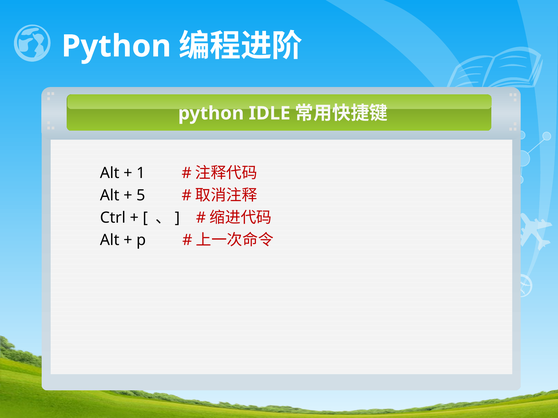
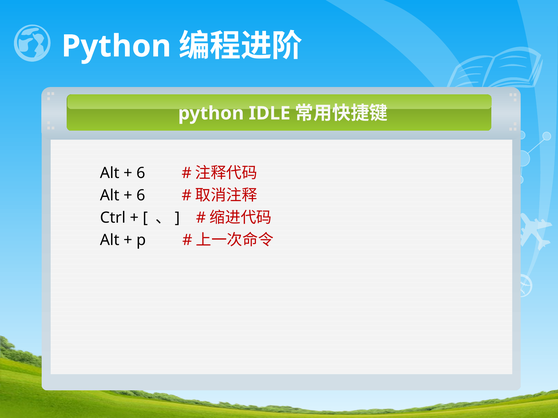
1 at (141, 173): 1 -> 6
5 at (141, 196): 5 -> 6
